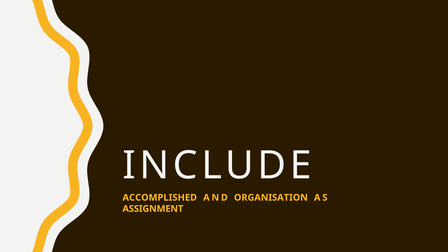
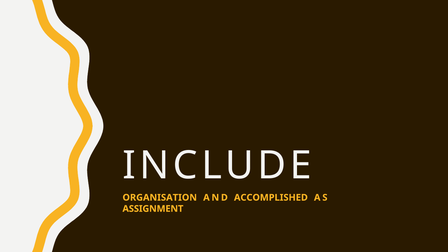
ACCOMPLISHED: ACCOMPLISHED -> ORGANISATION
ORGANISATION: ORGANISATION -> ACCOMPLISHED
